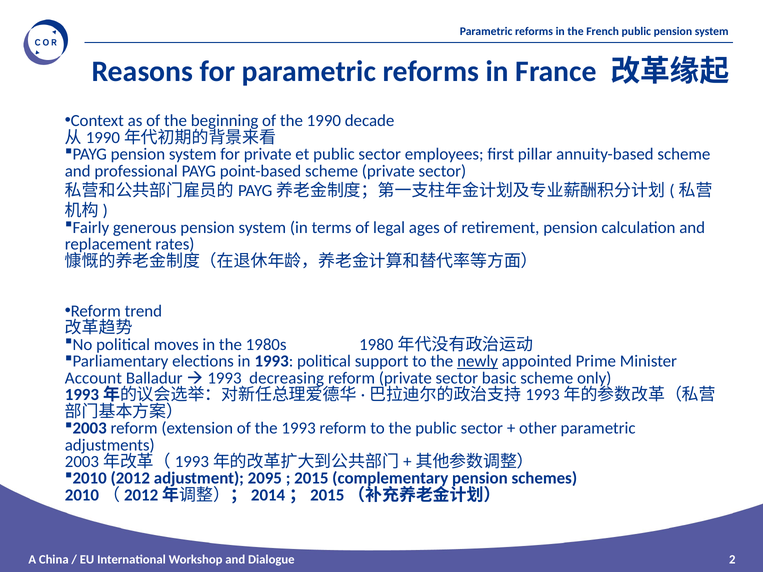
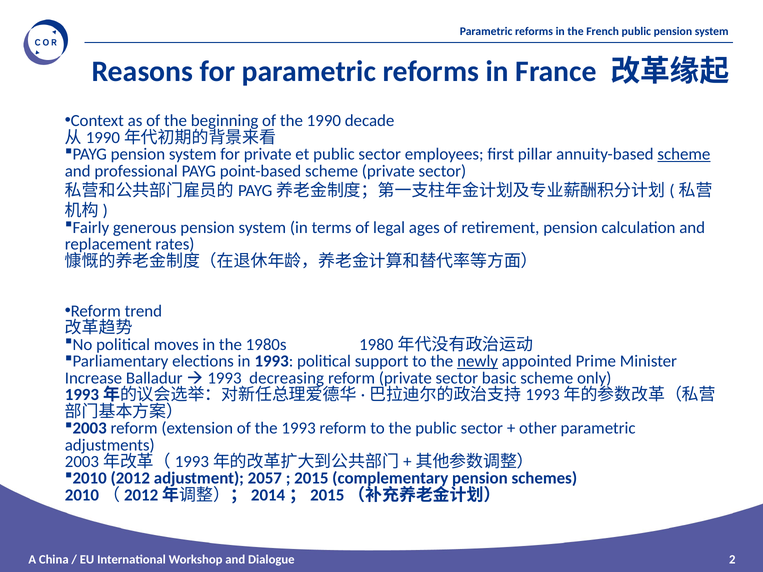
scheme at (684, 154) underline: none -> present
Account: Account -> Increase
2095: 2095 -> 2057
